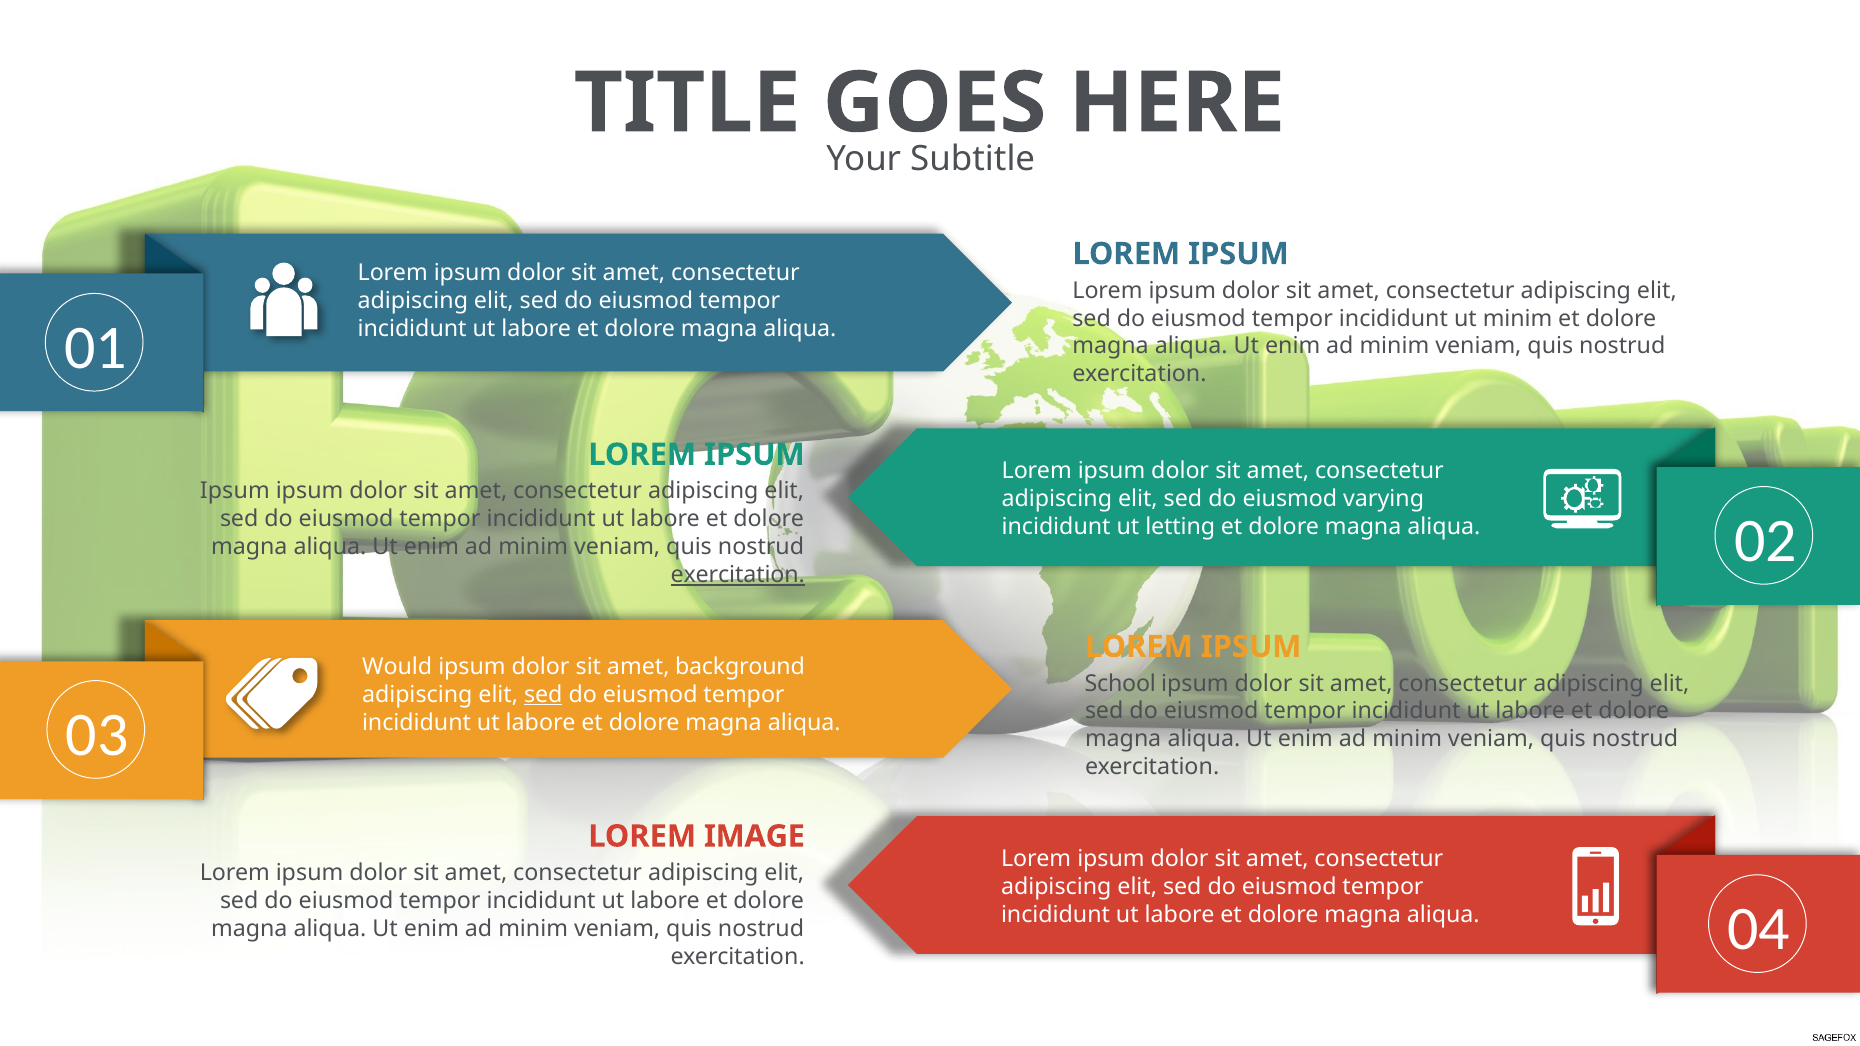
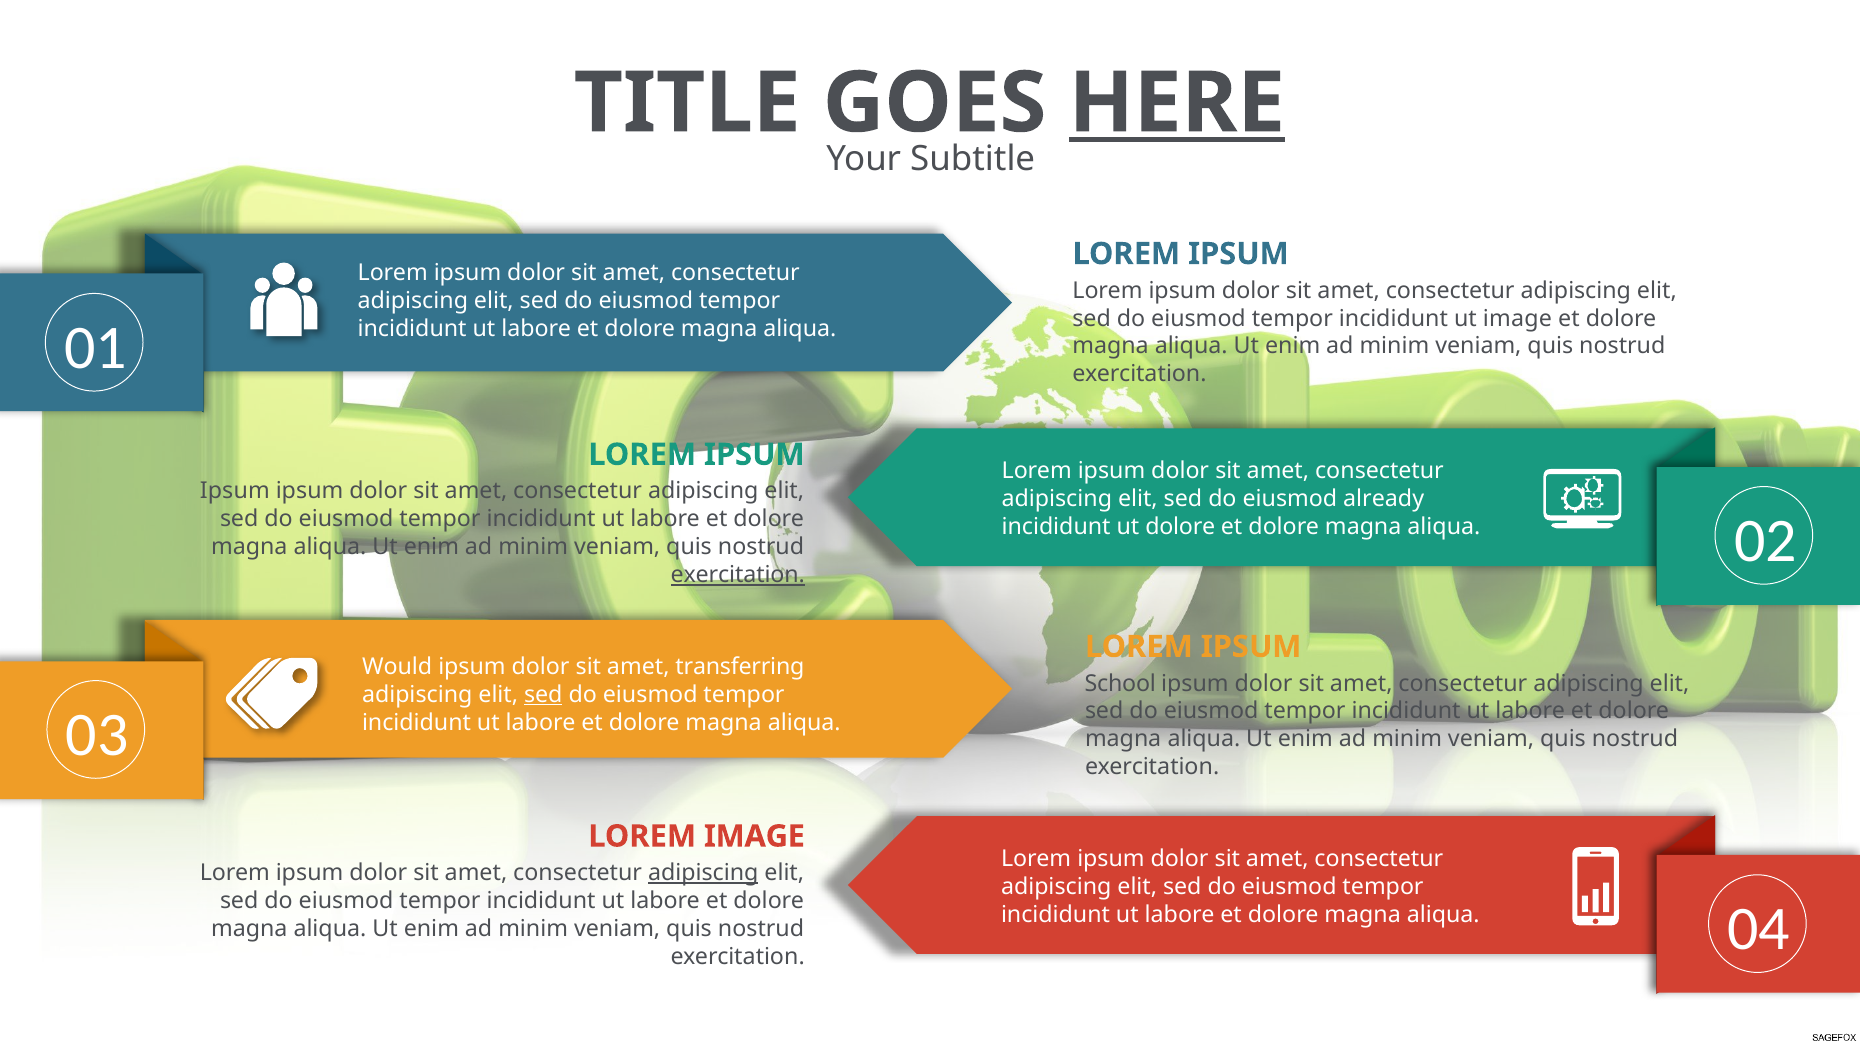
HERE underline: none -> present
ut minim: minim -> image
varying: varying -> already
ut letting: letting -> dolore
background: background -> transferring
adipiscing at (703, 873) underline: none -> present
